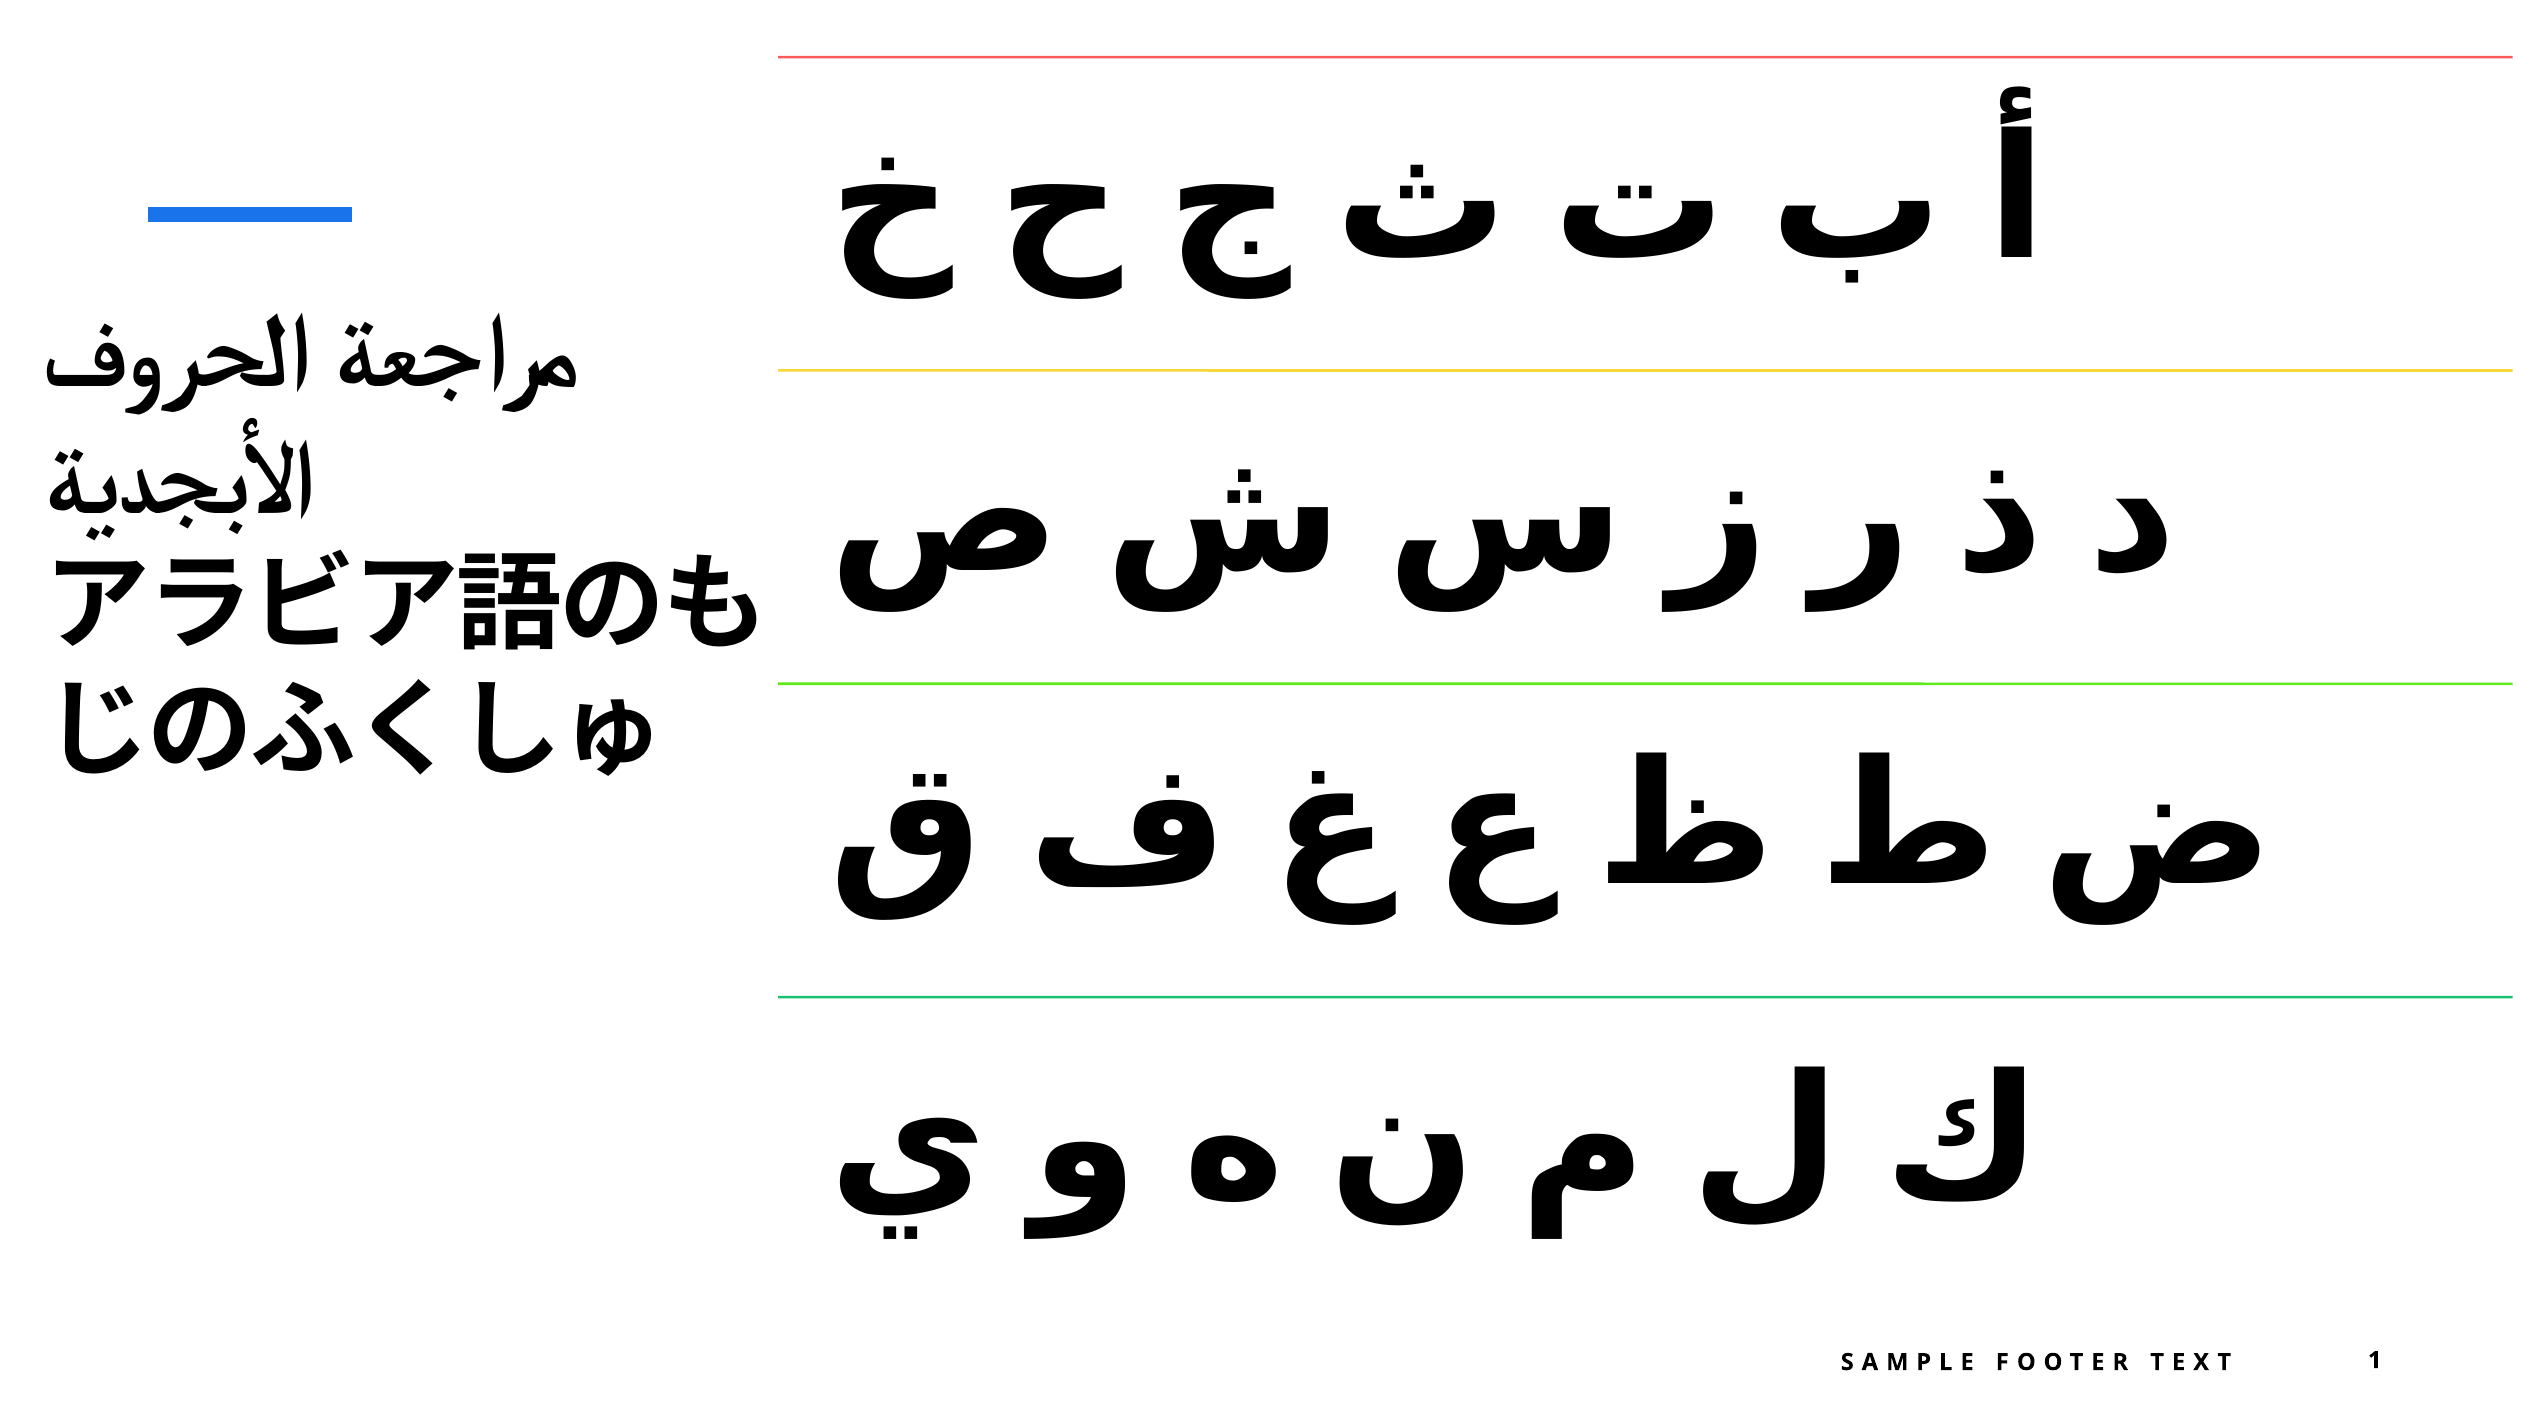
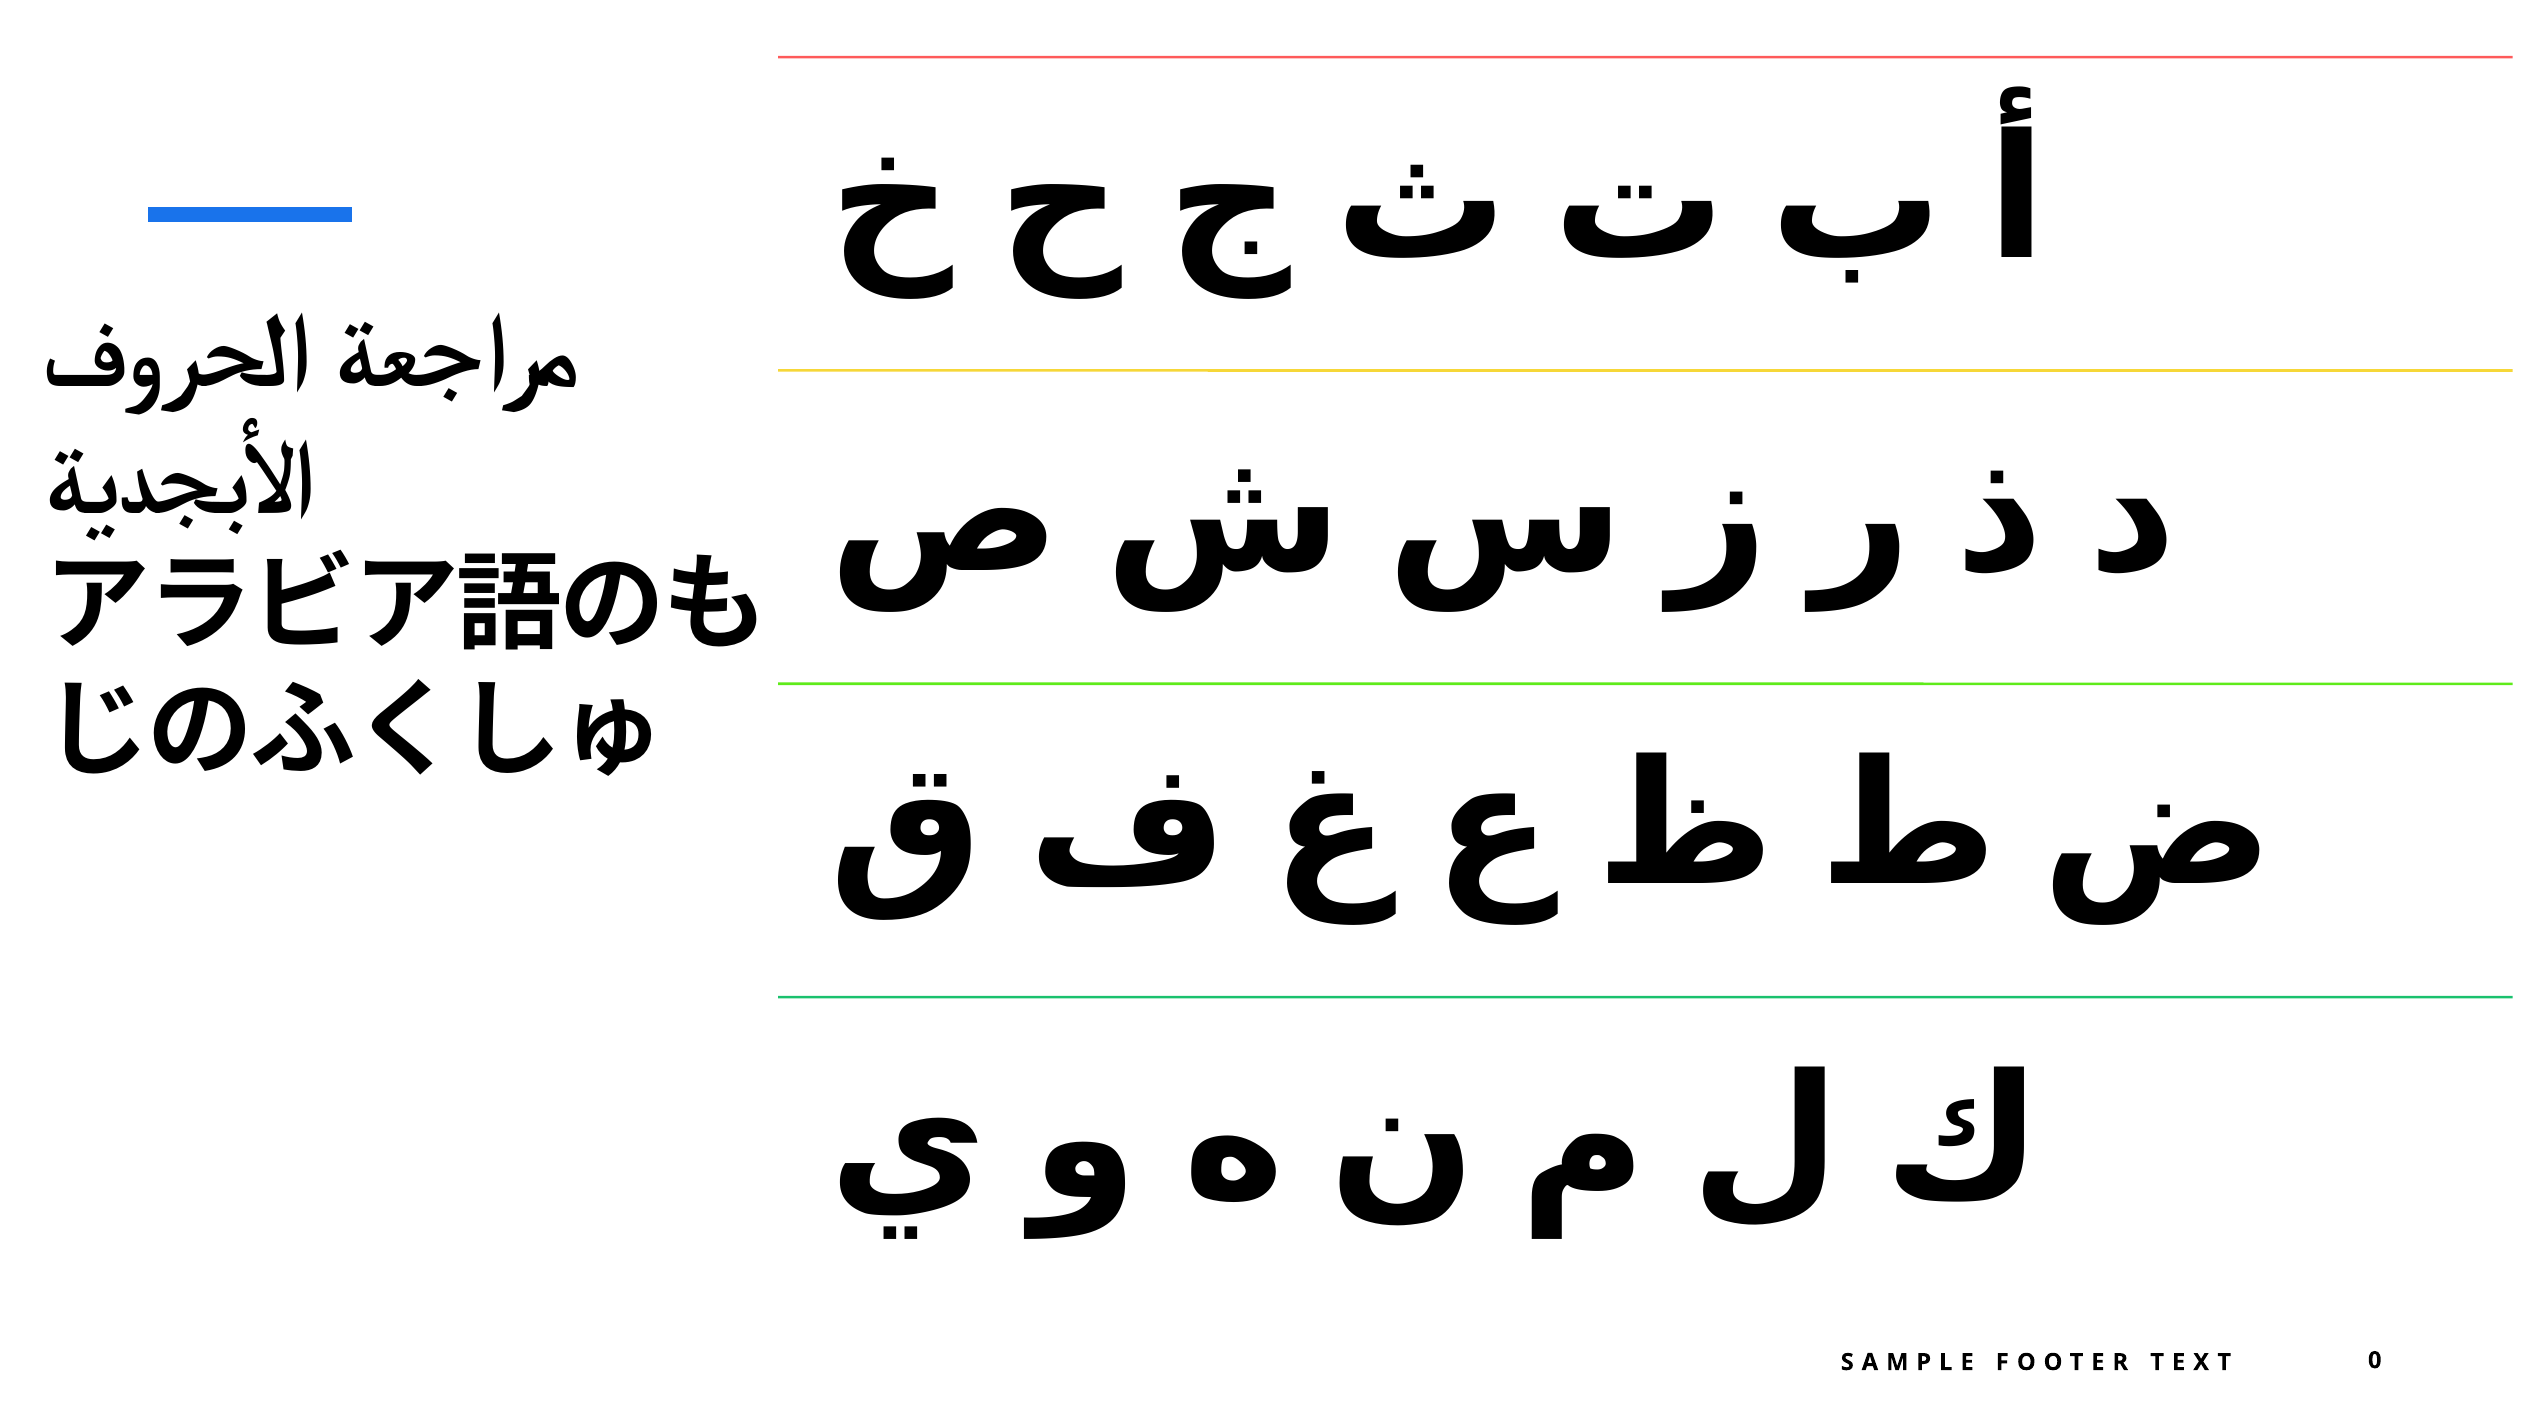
1: 1 -> 0
